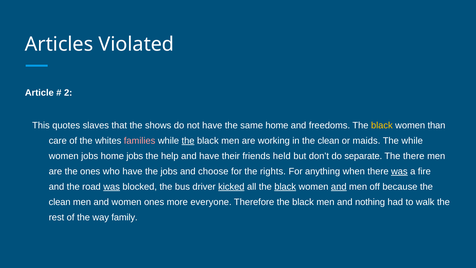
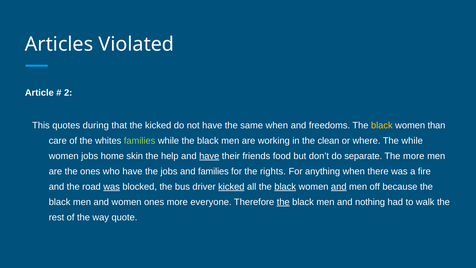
slaves: slaves -> during
the shows: shows -> kicked
same home: home -> when
families at (140, 141) colour: pink -> light green
the at (188, 141) underline: present -> none
maids: maids -> where
home jobs: jobs -> skin
have at (209, 156) underline: none -> present
held: held -> food
The there: there -> more
and choose: choose -> families
was at (399, 171) underline: present -> none
clean at (60, 202): clean -> black
the at (283, 202) underline: none -> present
family: family -> quote
